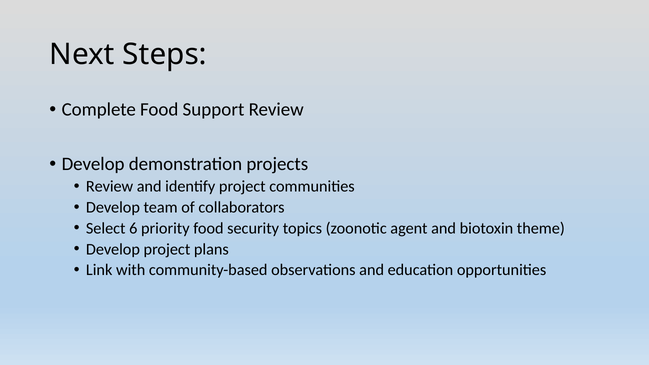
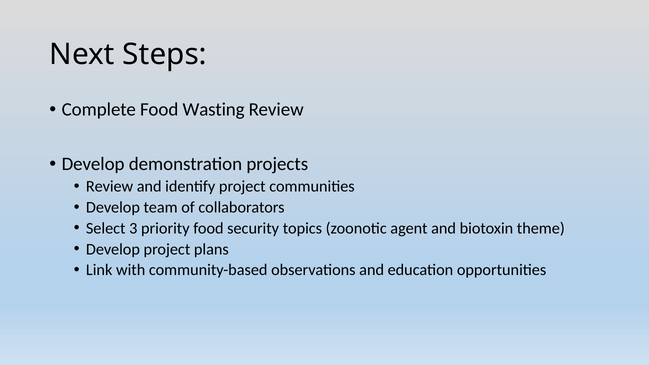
Support: Support -> Wasting
6: 6 -> 3
